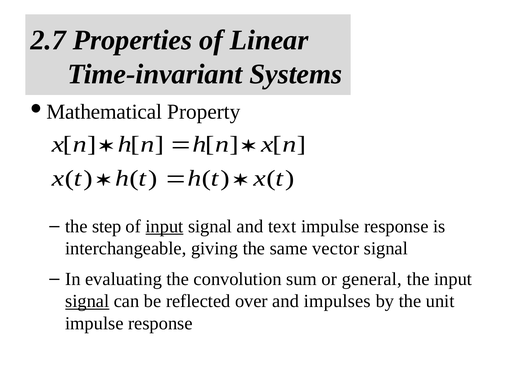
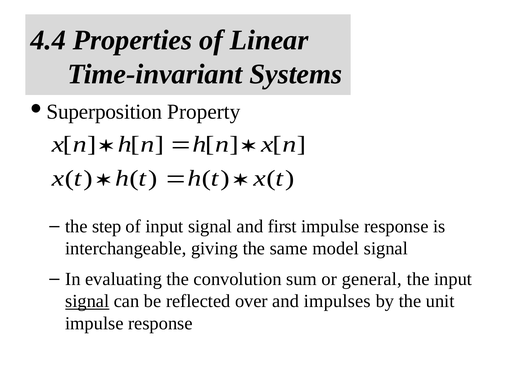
2.7: 2.7 -> 4.4
Mathematical: Mathematical -> Superposition
input at (164, 226) underline: present -> none
text: text -> first
vector: vector -> model
